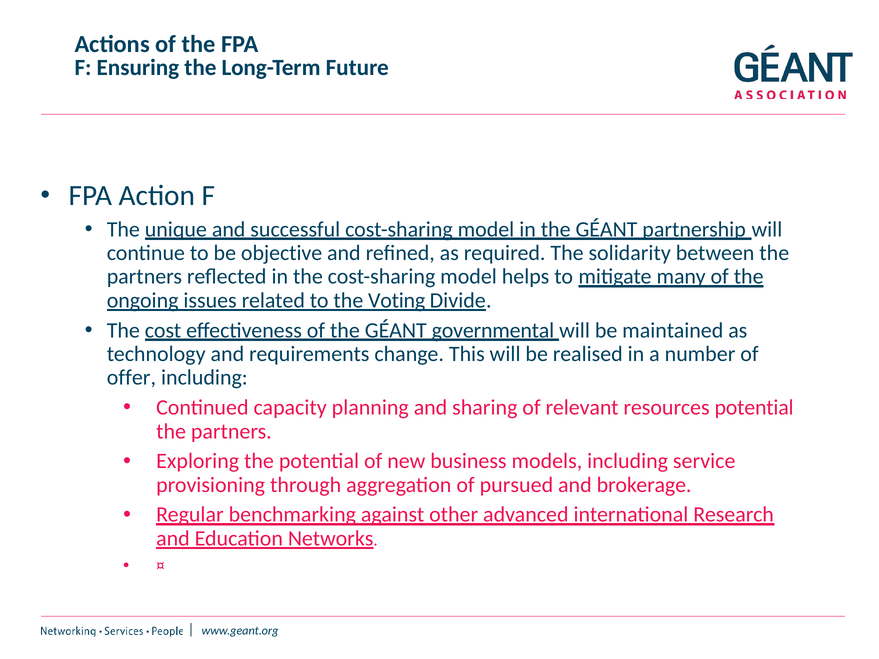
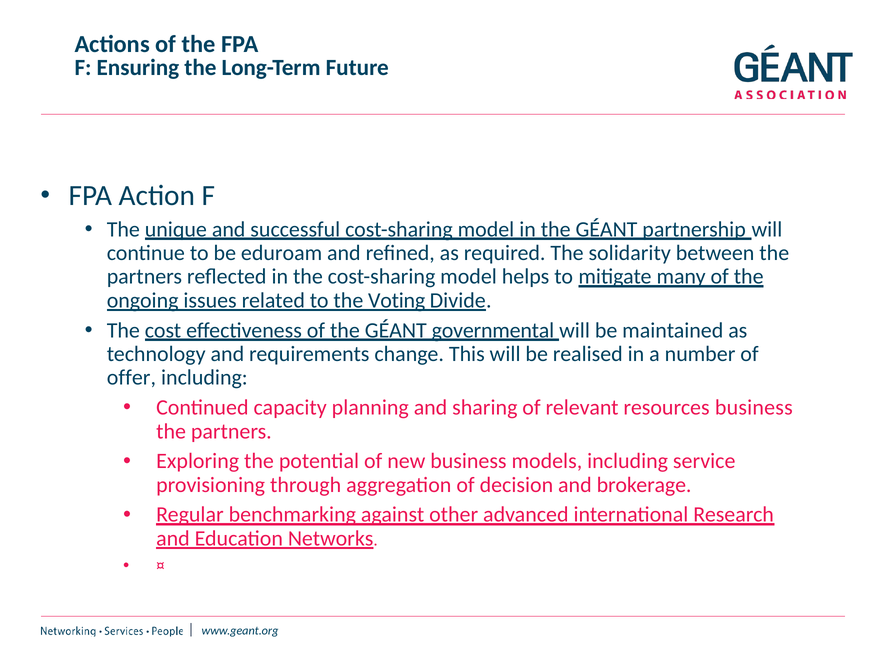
objective: objective -> eduroam
resources potential: potential -> business
pursued: pursued -> decision
